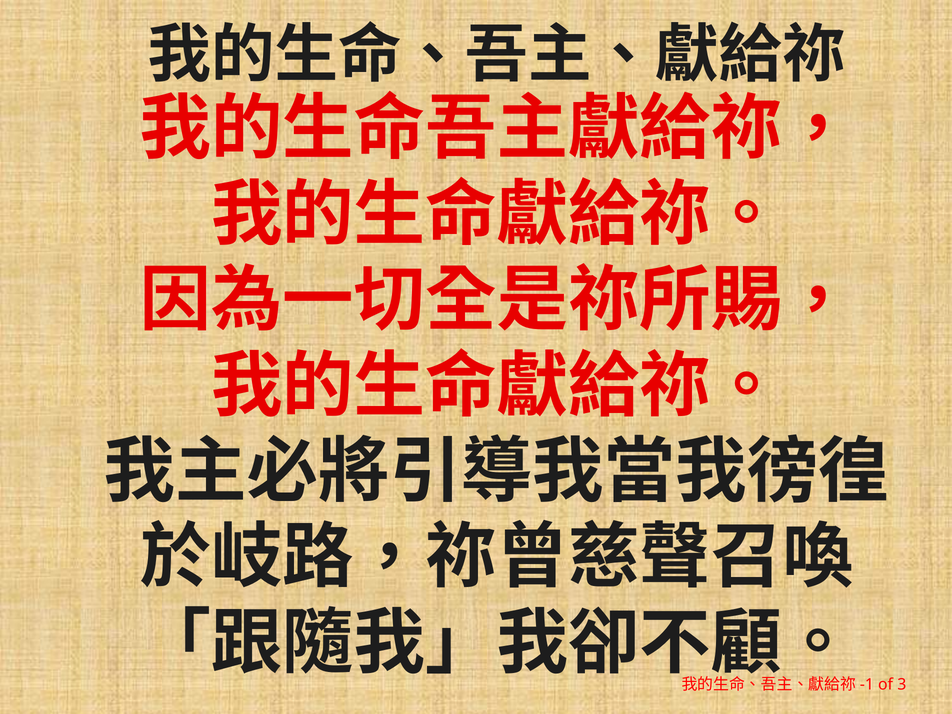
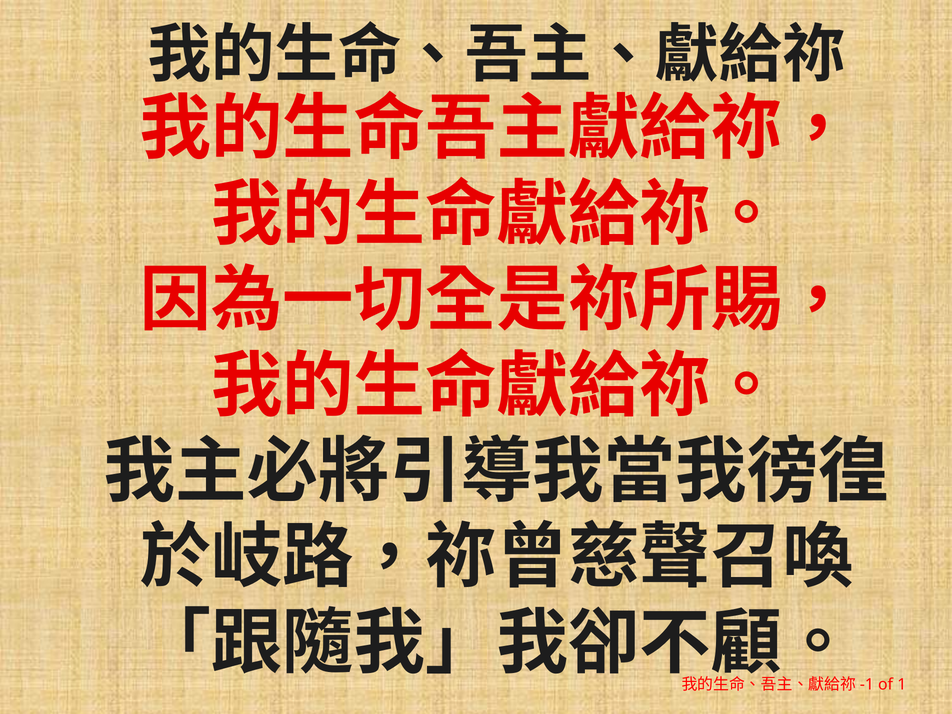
3: 3 -> 1
